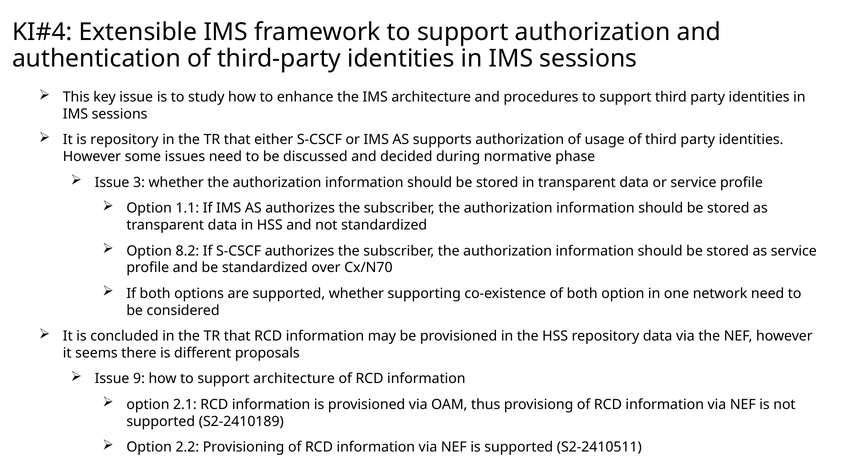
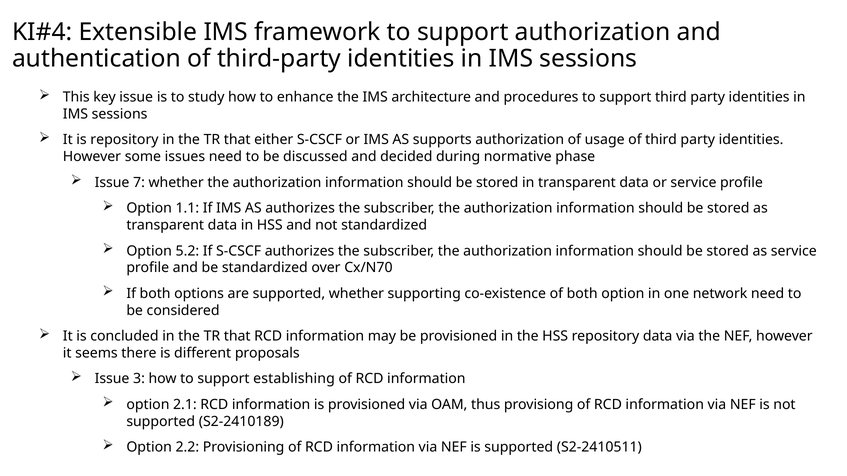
3: 3 -> 7
8.2: 8.2 -> 5.2
9: 9 -> 3
support architecture: architecture -> establishing
